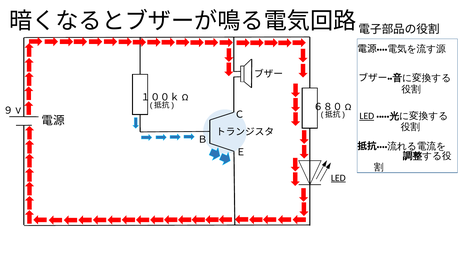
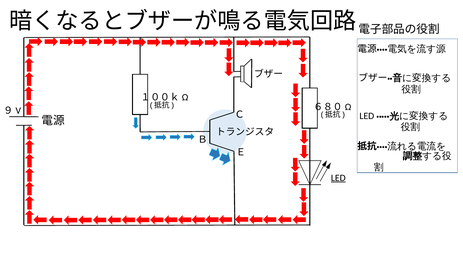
LED at (367, 116) underline: present -> none
